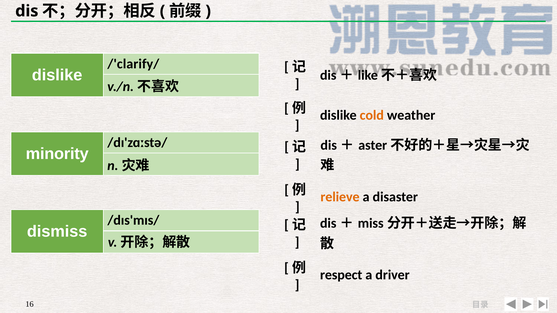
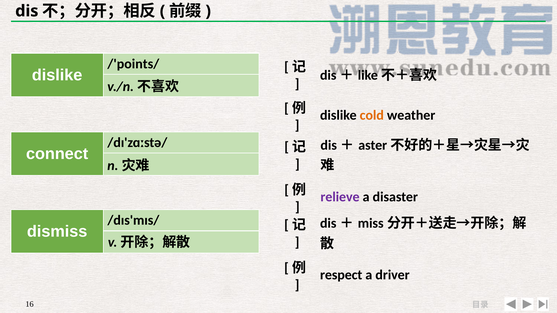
/'clarify/: /'clarify/ -> /'points/
minority: minority -> connect
relieve colour: orange -> purple
